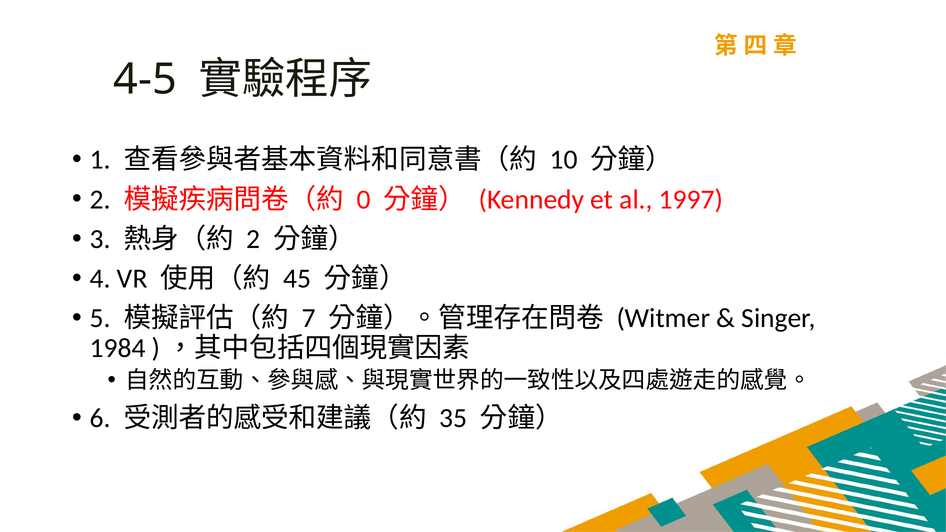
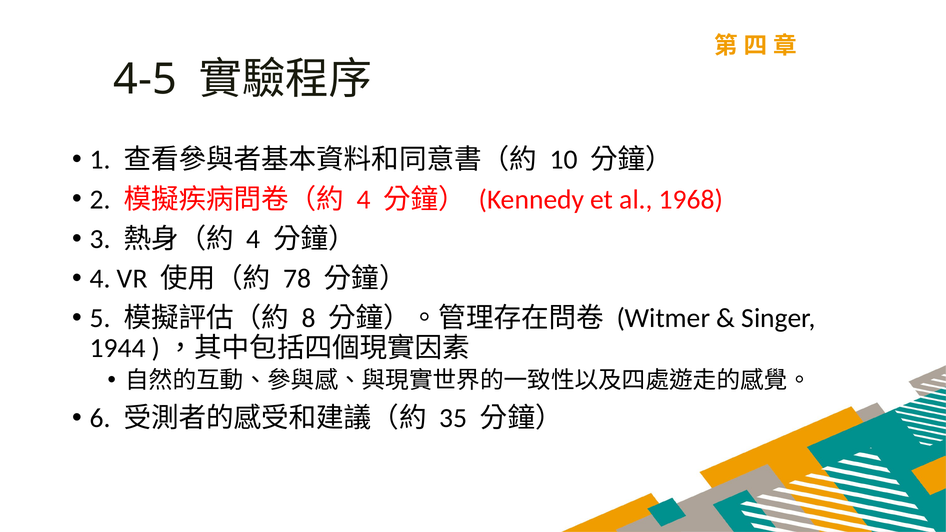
0 at (364, 199): 0 -> 4
1997: 1997 -> 1968
2 at (253, 239): 2 -> 4
45: 45 -> 78
7: 7 -> 8
1984: 1984 -> 1944
